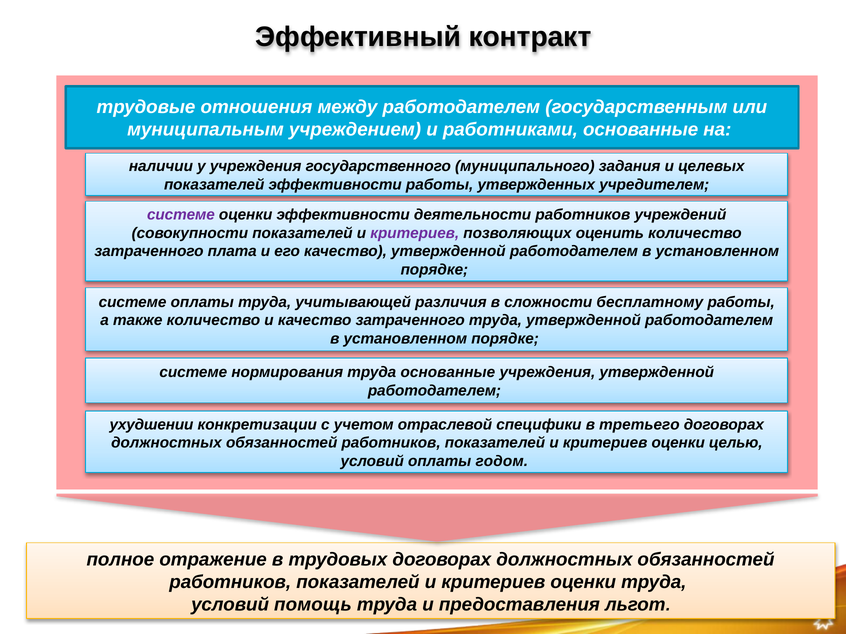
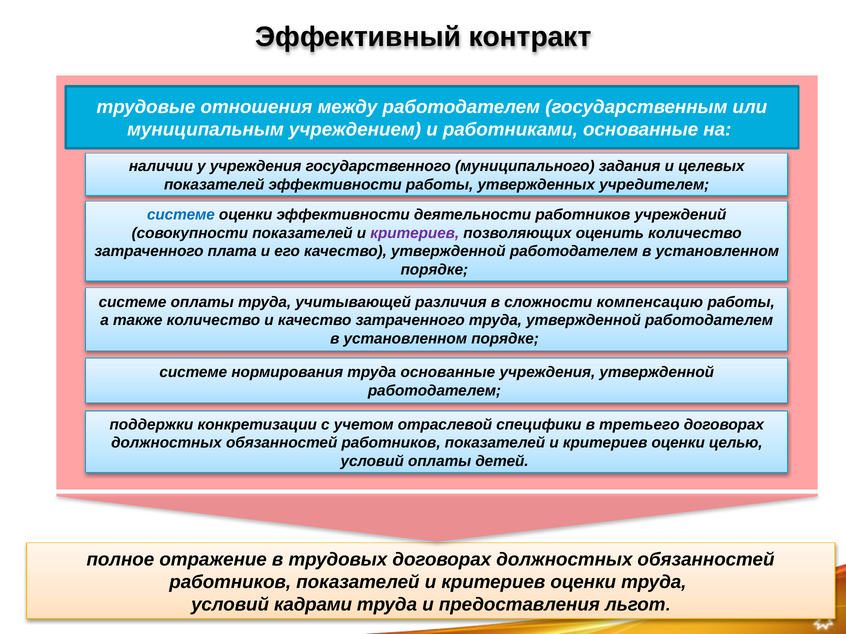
системе at (181, 215) colour: purple -> blue
бесплатному: бесплатному -> компенсацию
ухудшении: ухудшении -> поддержки
годом: годом -> детей
помощь: помощь -> кадрами
